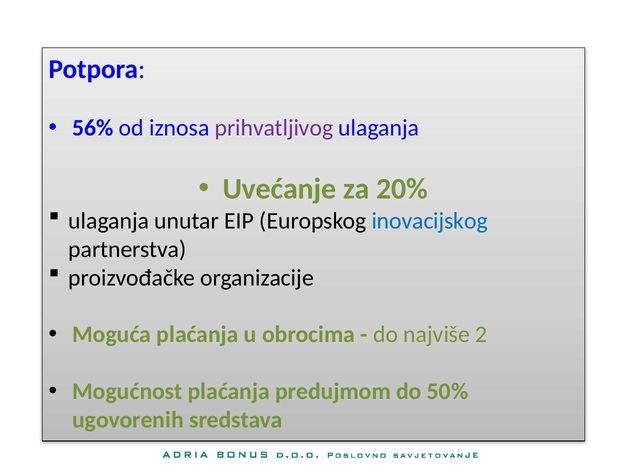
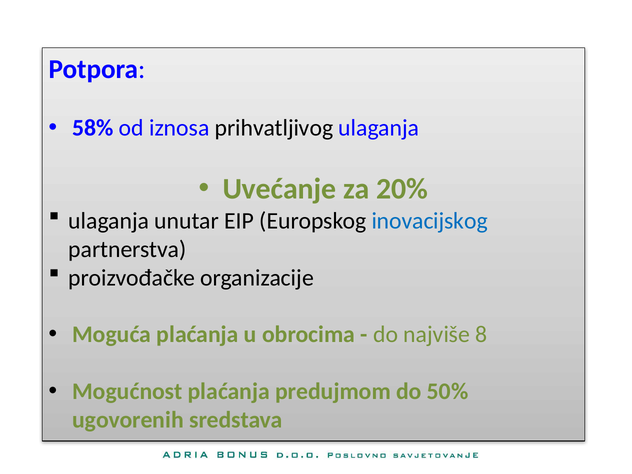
56%: 56% -> 58%
prihvatljivog colour: purple -> black
2: 2 -> 8
